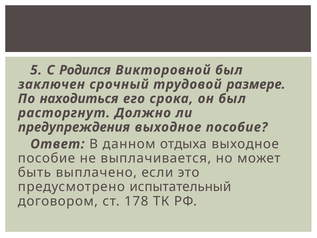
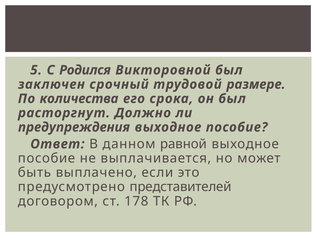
находиться: находиться -> количества
отдыха: отдыха -> равной
испытательный: испытательный -> представителей
